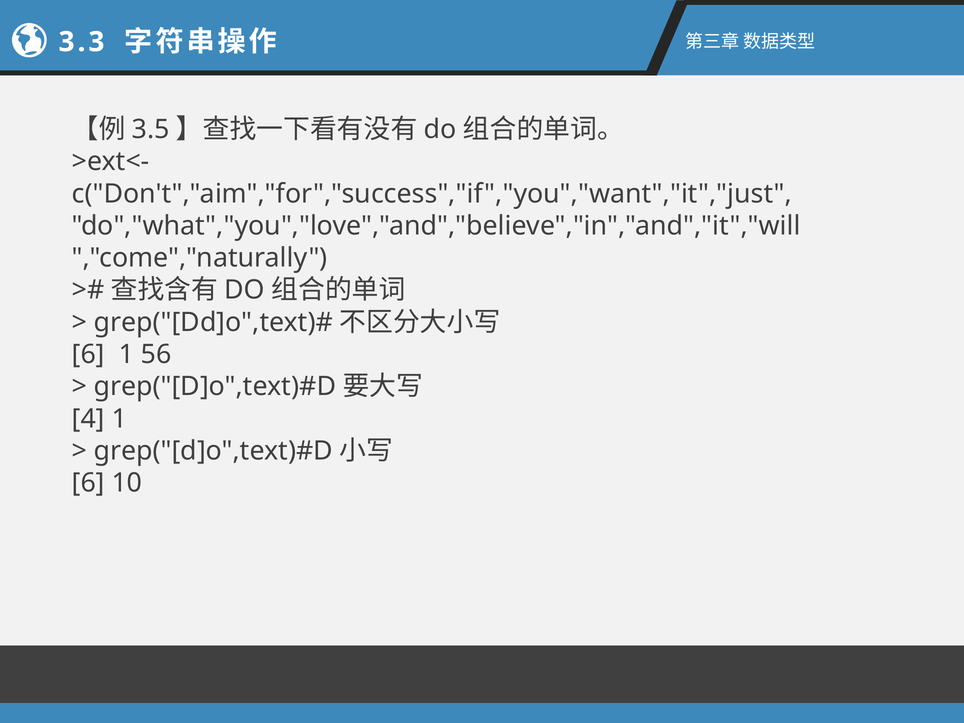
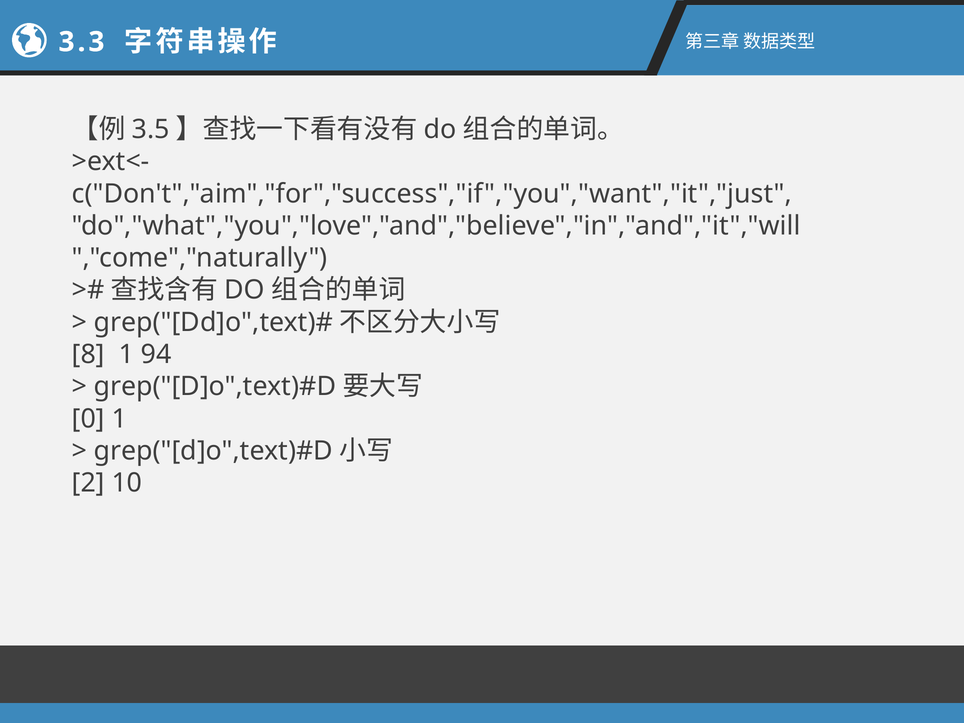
6 at (88, 354): 6 -> 8
56: 56 -> 94
4: 4 -> 0
6 at (88, 483): 6 -> 2
